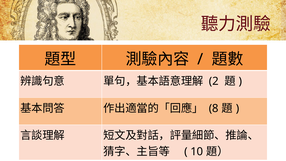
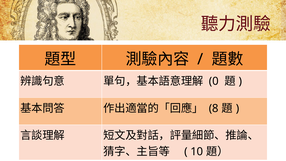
2: 2 -> 0
